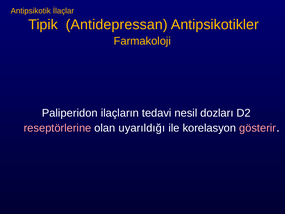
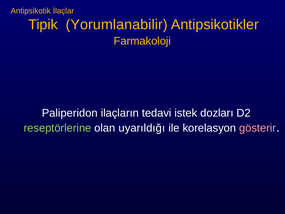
Antidepressan: Antidepressan -> Yorumlanabilir
nesil: nesil -> istek
reseptörlerine colour: pink -> light green
